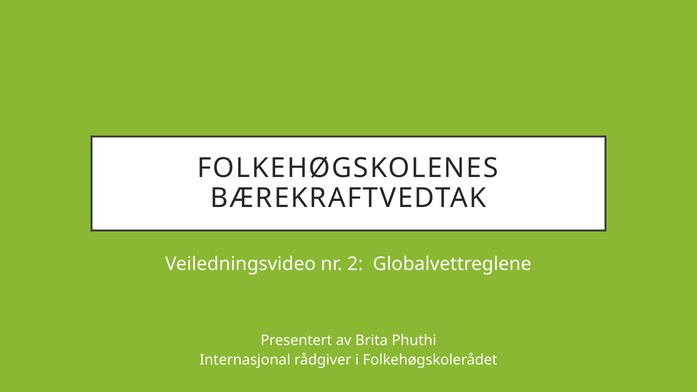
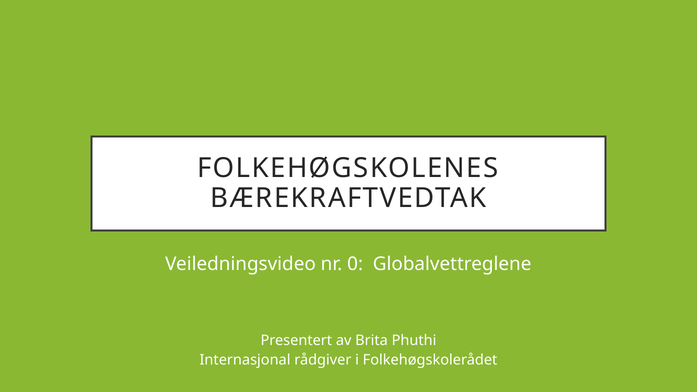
2: 2 -> 0
